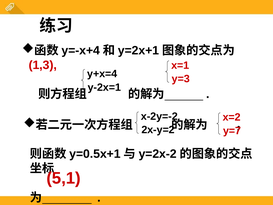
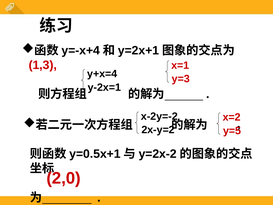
y=7: y=7 -> y=5
5,1: 5,1 -> 2,0
